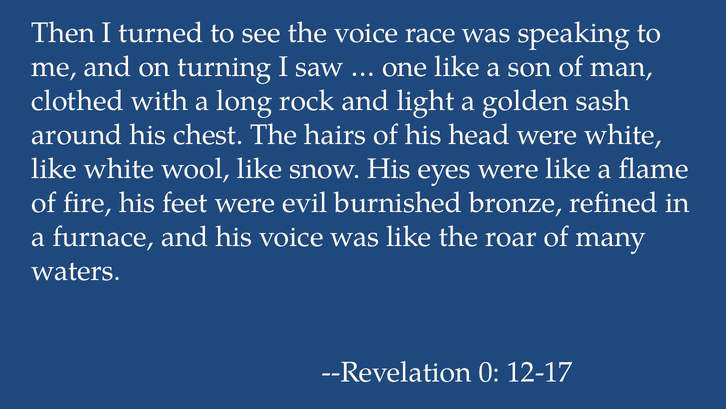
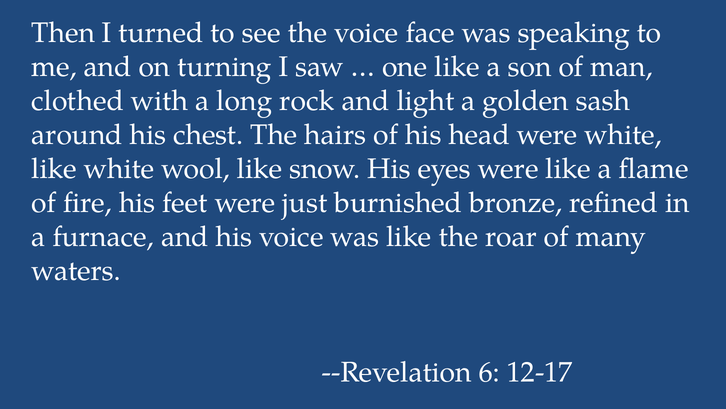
race: race -> face
evil: evil -> just
0: 0 -> 6
